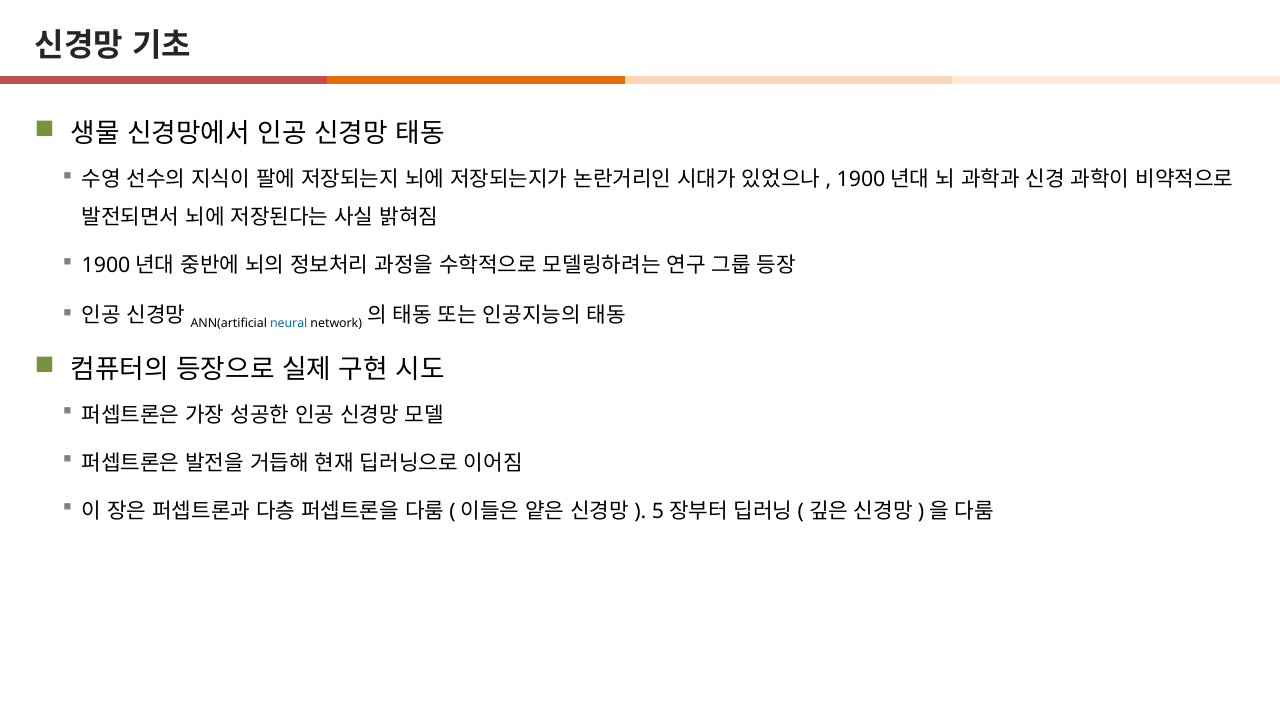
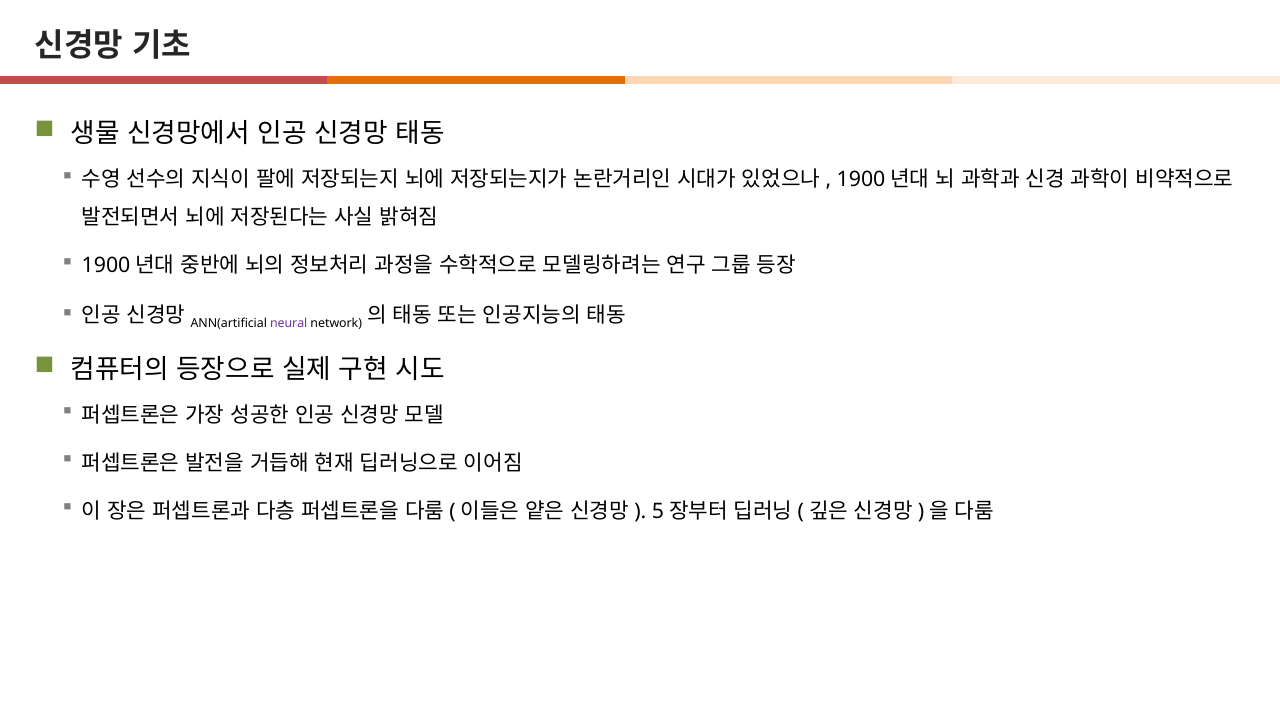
neural colour: blue -> purple
